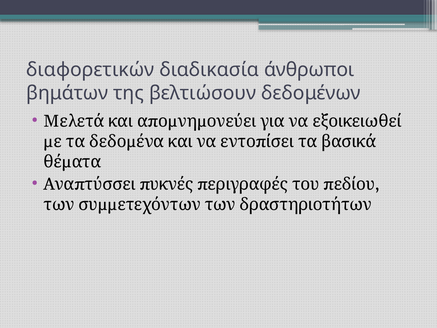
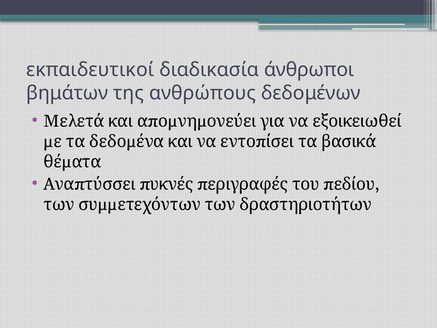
διαφορετικών: διαφορετικών -> εκπαιδευτικοί
βελτιώσουν: βελτιώσουν -> ανθρώπους
